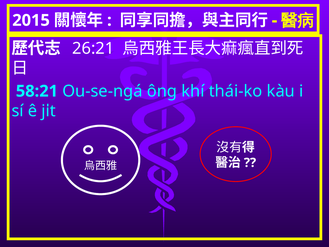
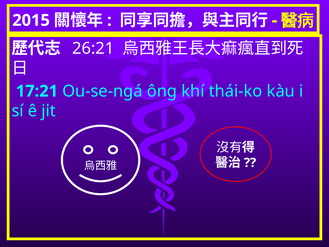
58:21: 58:21 -> 17:21
